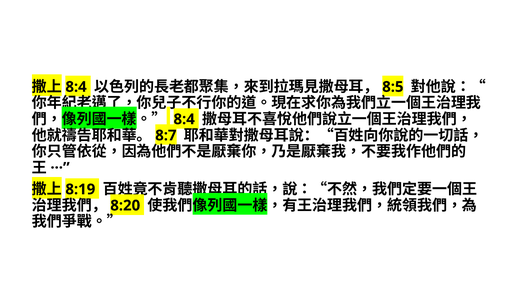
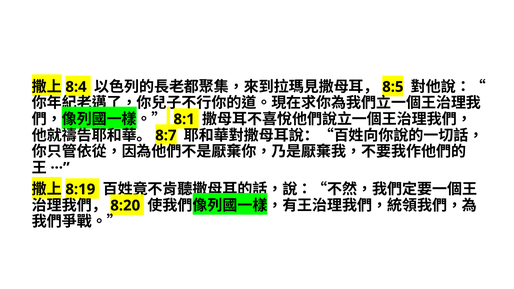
8:4 at (184, 119): 8:4 -> 8:1
